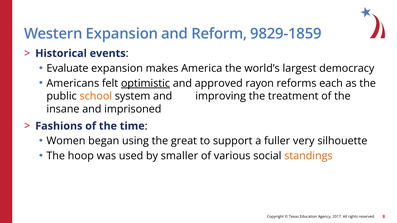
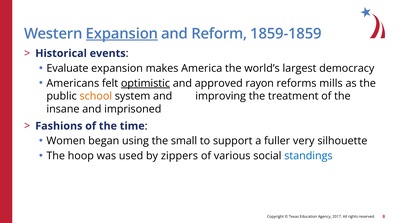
Expansion at (122, 34) underline: none -> present
9829-1859: 9829-1859 -> 1859-1859
each: each -> mills
great: great -> small
smaller: smaller -> zippers
standings colour: orange -> blue
